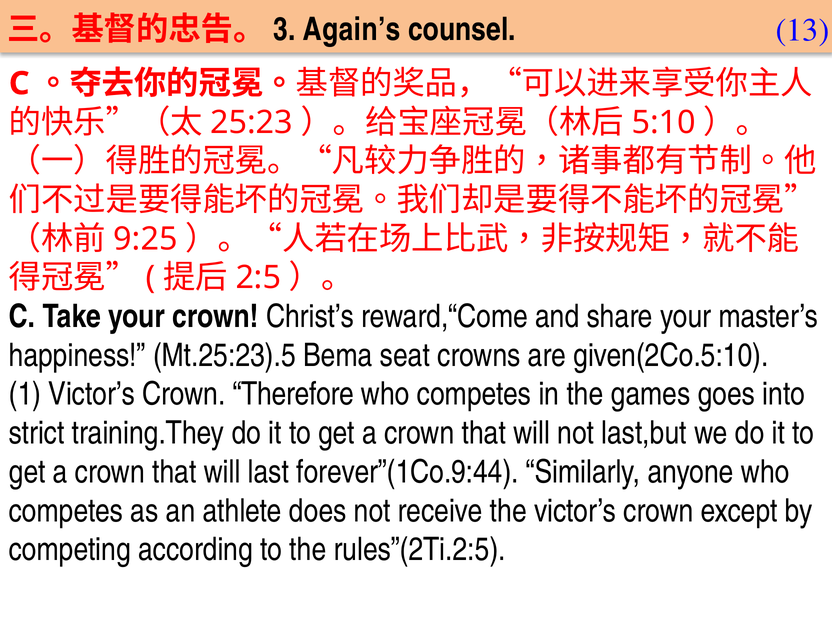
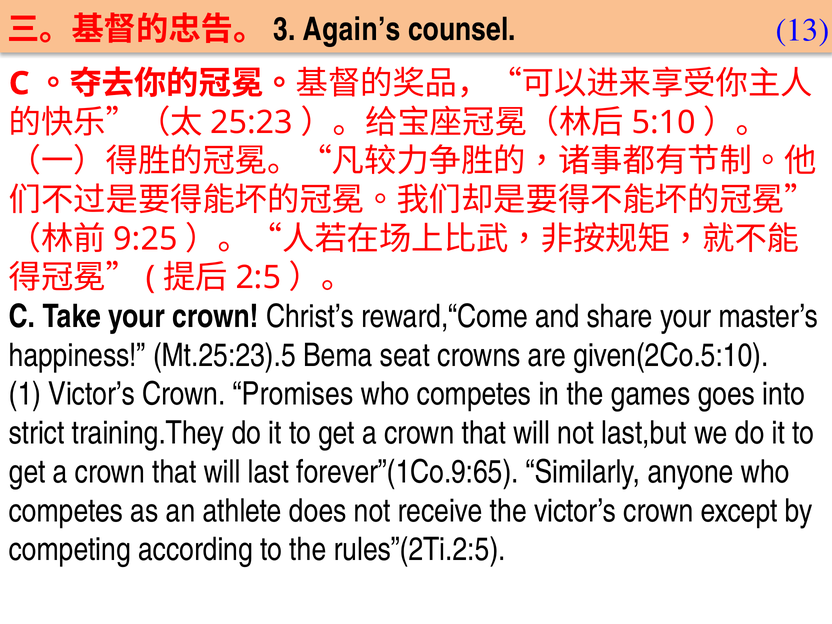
Therefore: Therefore -> Promises
forever”(1Co.9:44: forever”(1Co.9:44 -> forever”(1Co.9:65
